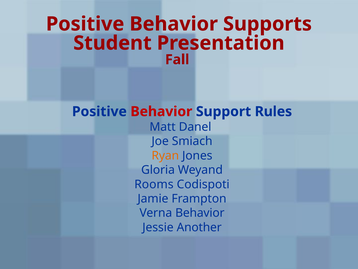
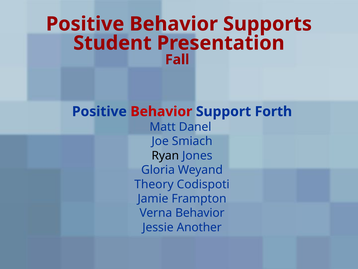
Rules: Rules -> Forth
Ryan colour: orange -> black
Rooms: Rooms -> Theory
